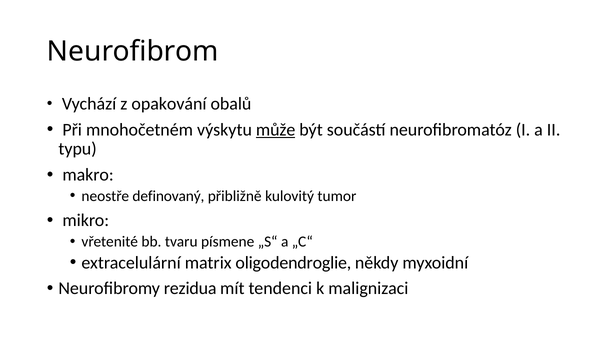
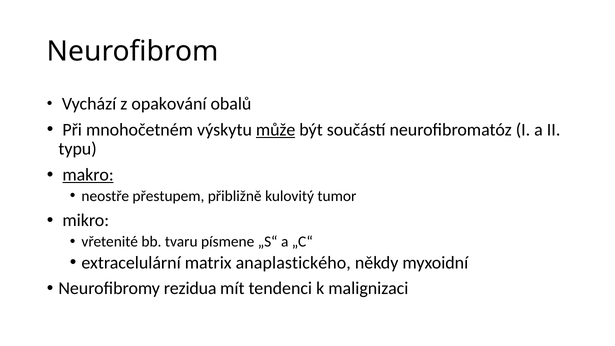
makro underline: none -> present
definovaný: definovaný -> přestupem
oligodendroglie: oligodendroglie -> anaplastického
